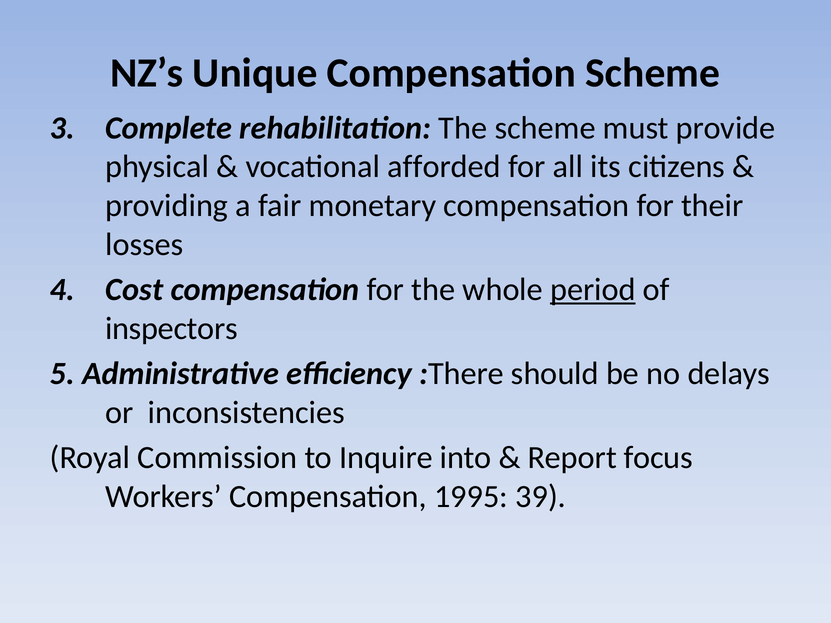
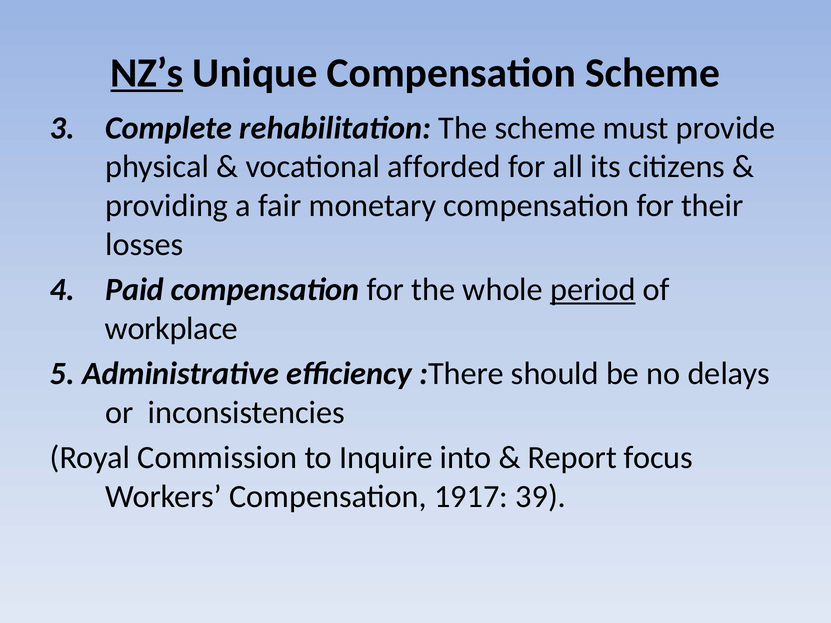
NZ’s underline: none -> present
Cost: Cost -> Paid
inspectors: inspectors -> workplace
1995: 1995 -> 1917
